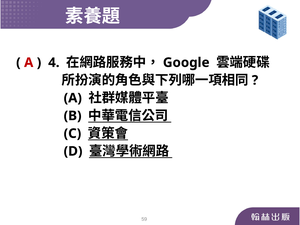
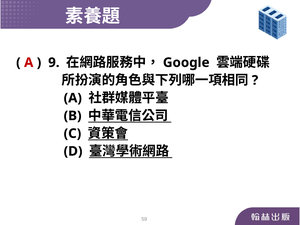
4: 4 -> 9
